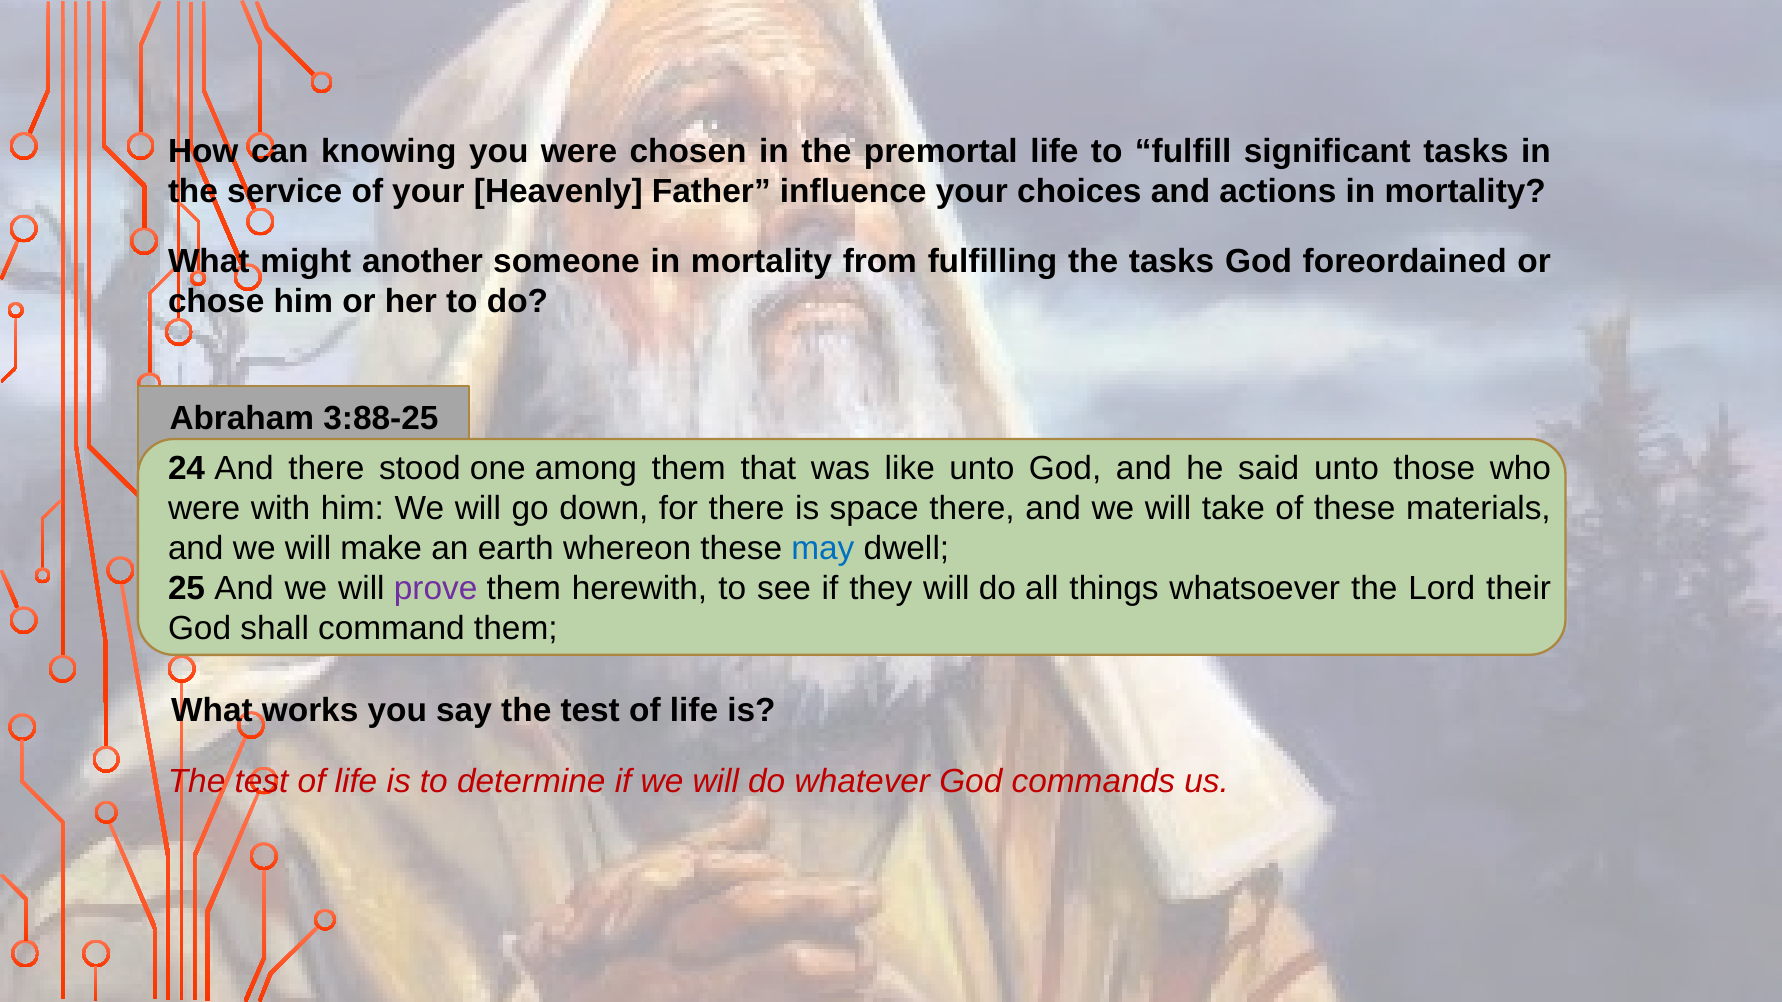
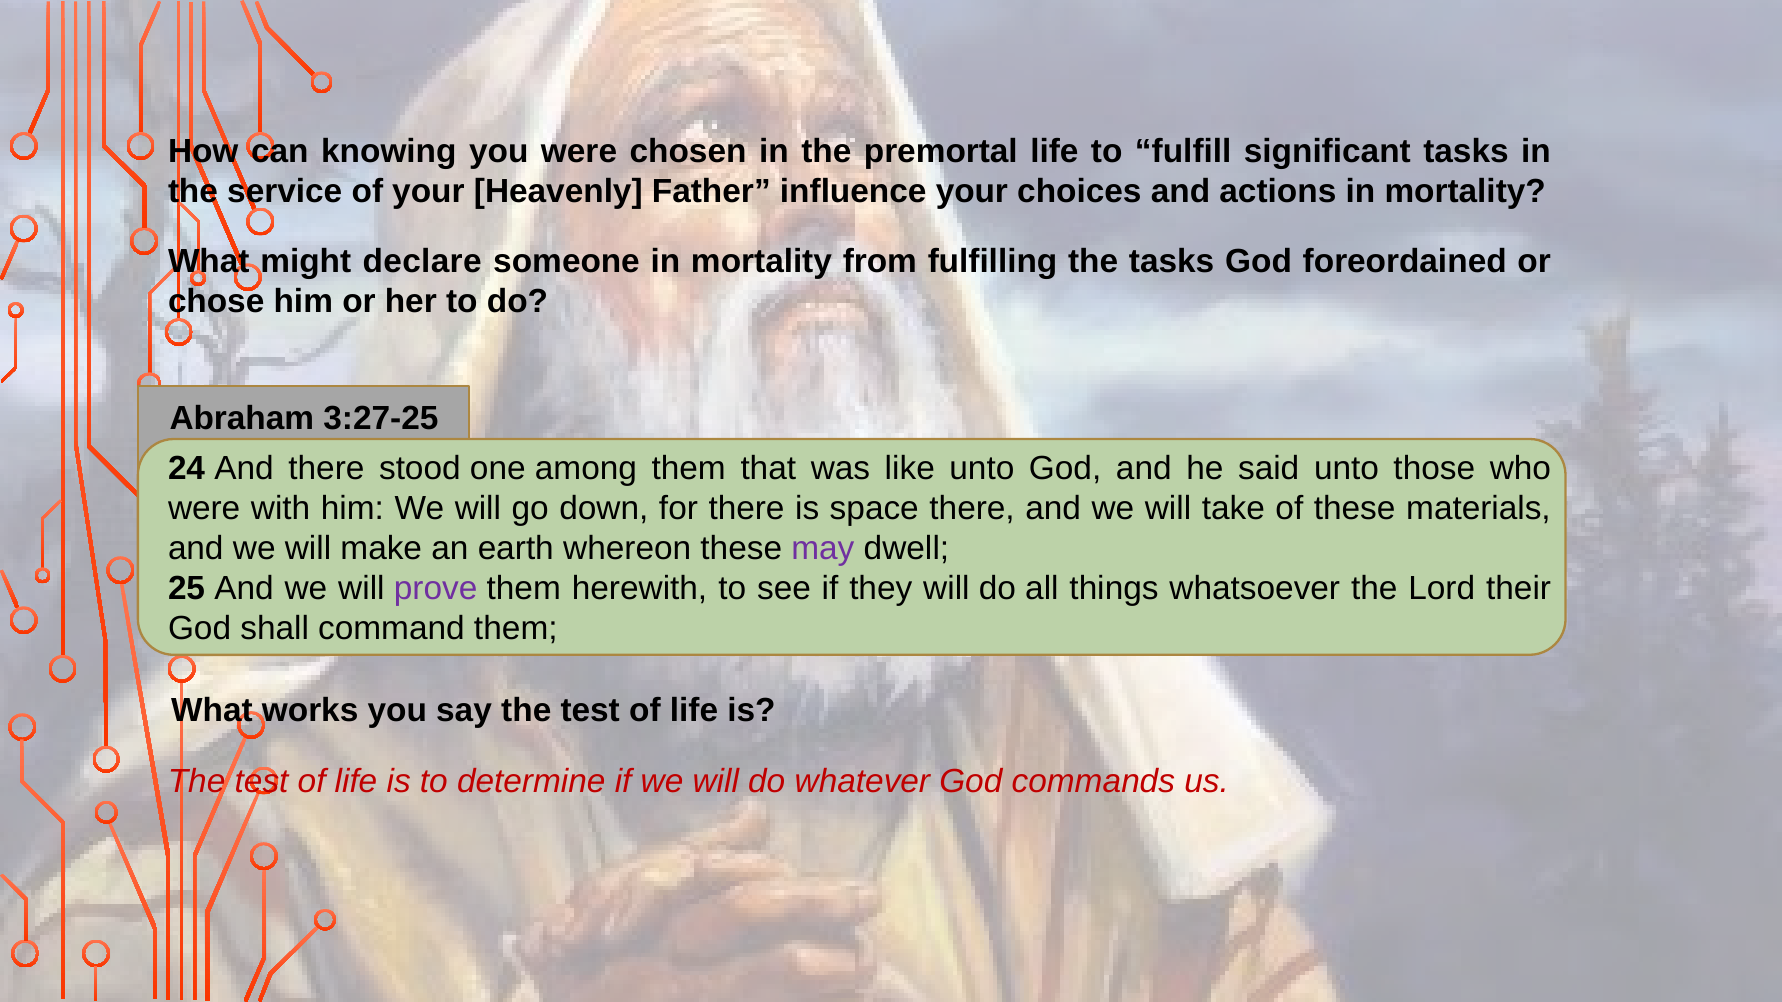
another: another -> declare
3:88-25: 3:88-25 -> 3:27-25
may colour: blue -> purple
